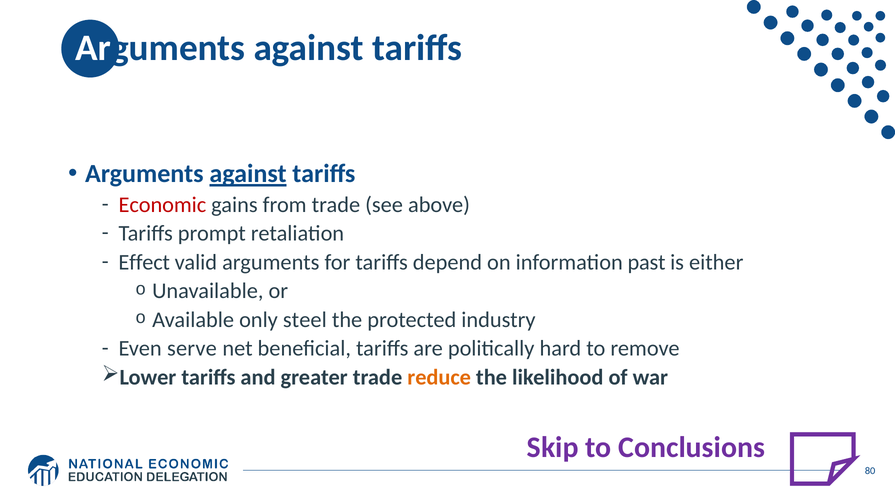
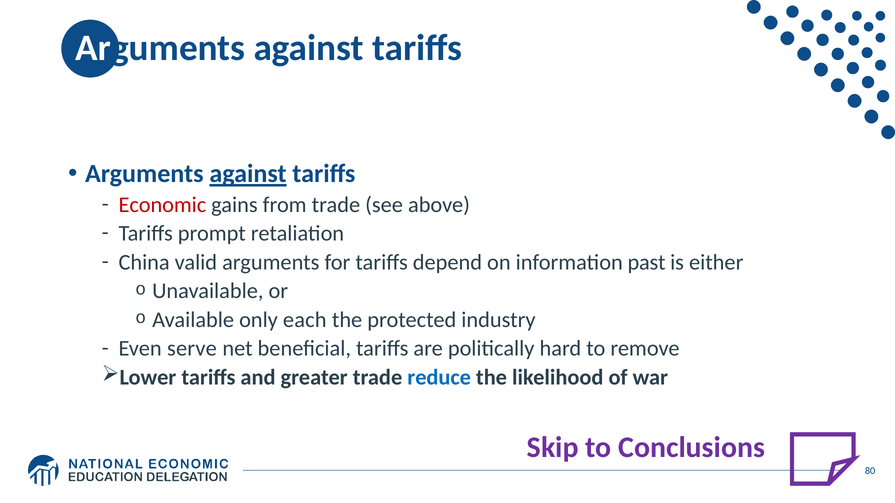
Effect: Effect -> China
steel: steel -> each
reduce colour: orange -> blue
